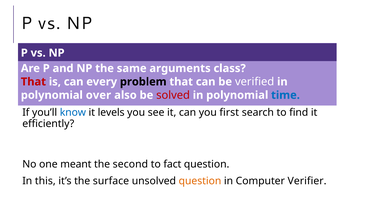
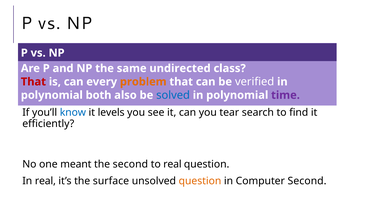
arguments: arguments -> undirected
problem colour: black -> orange
over: over -> both
solved colour: red -> blue
time colour: blue -> purple
first: first -> tear
to fact: fact -> real
In this: this -> real
Computer Verifier: Verifier -> Second
